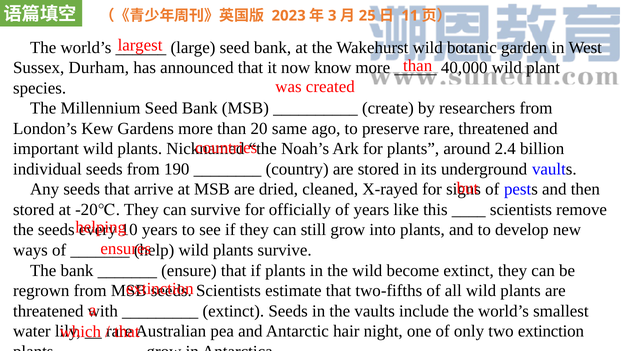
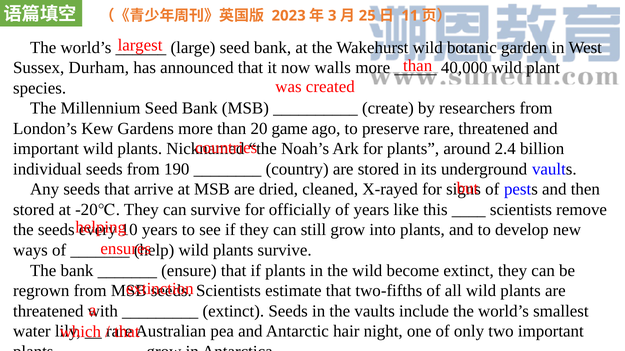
know: know -> walls
same: same -> game
two extinction: extinction -> important
